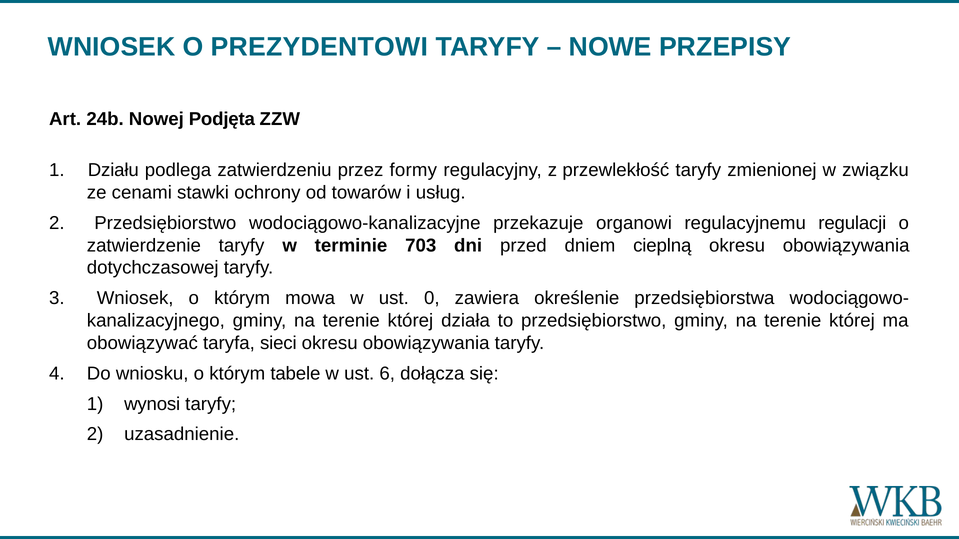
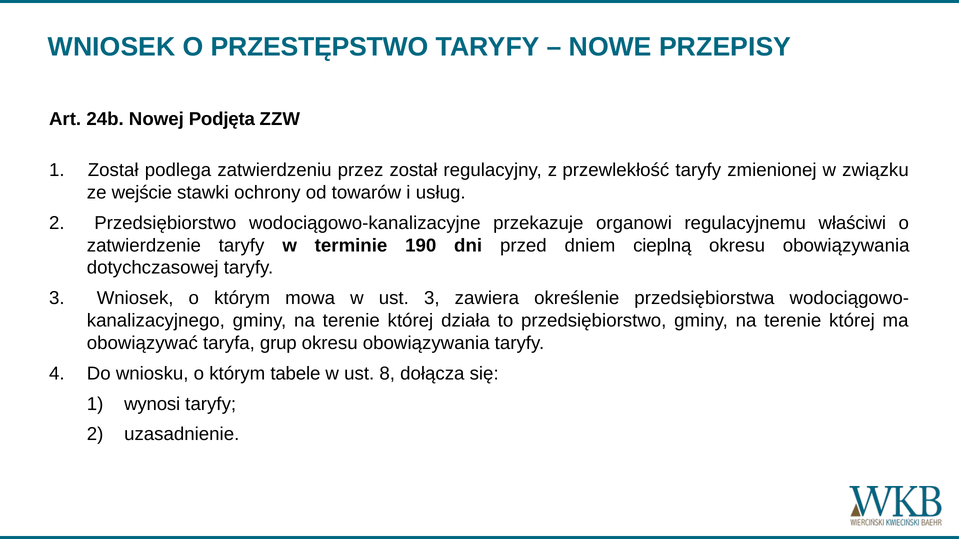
PREZYDENTOWI: PREZYDENTOWI -> PRZESTĘPSTWO
1 Działu: Działu -> Został
przez formy: formy -> został
cenami: cenami -> wejście
regulacji: regulacji -> właściwi
703: 703 -> 190
ust 0: 0 -> 3
sieci: sieci -> grup
6: 6 -> 8
